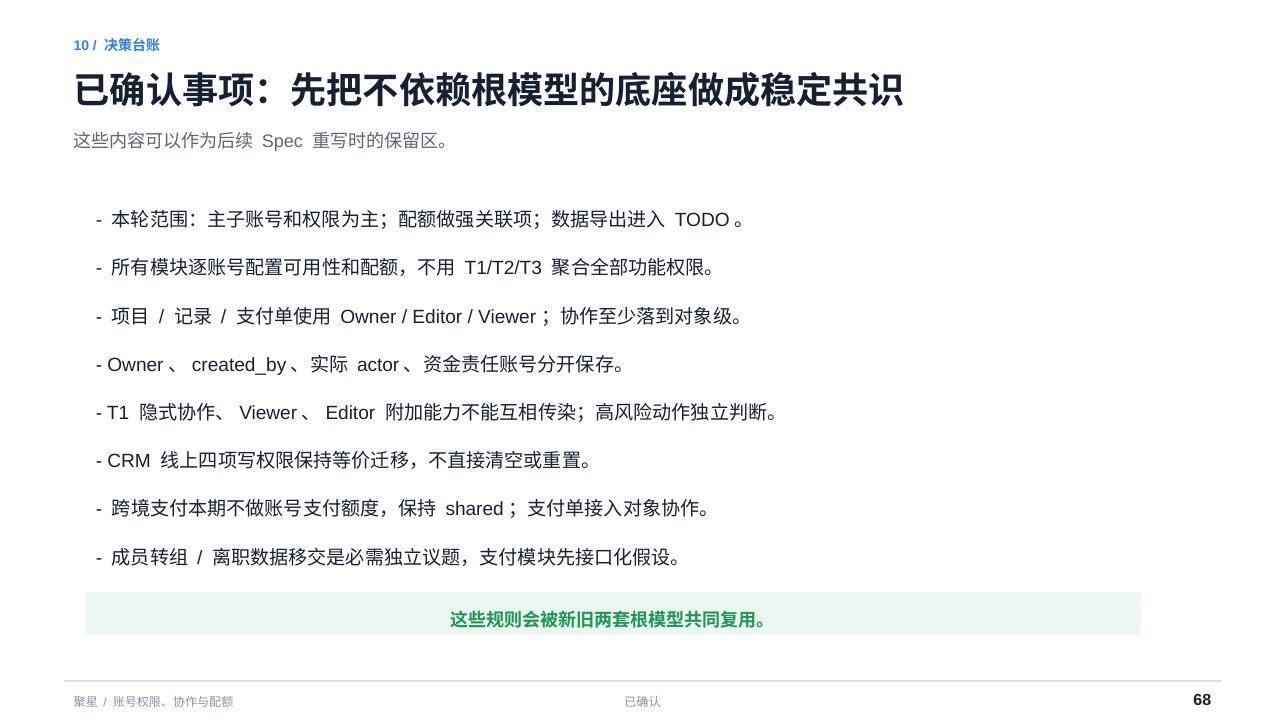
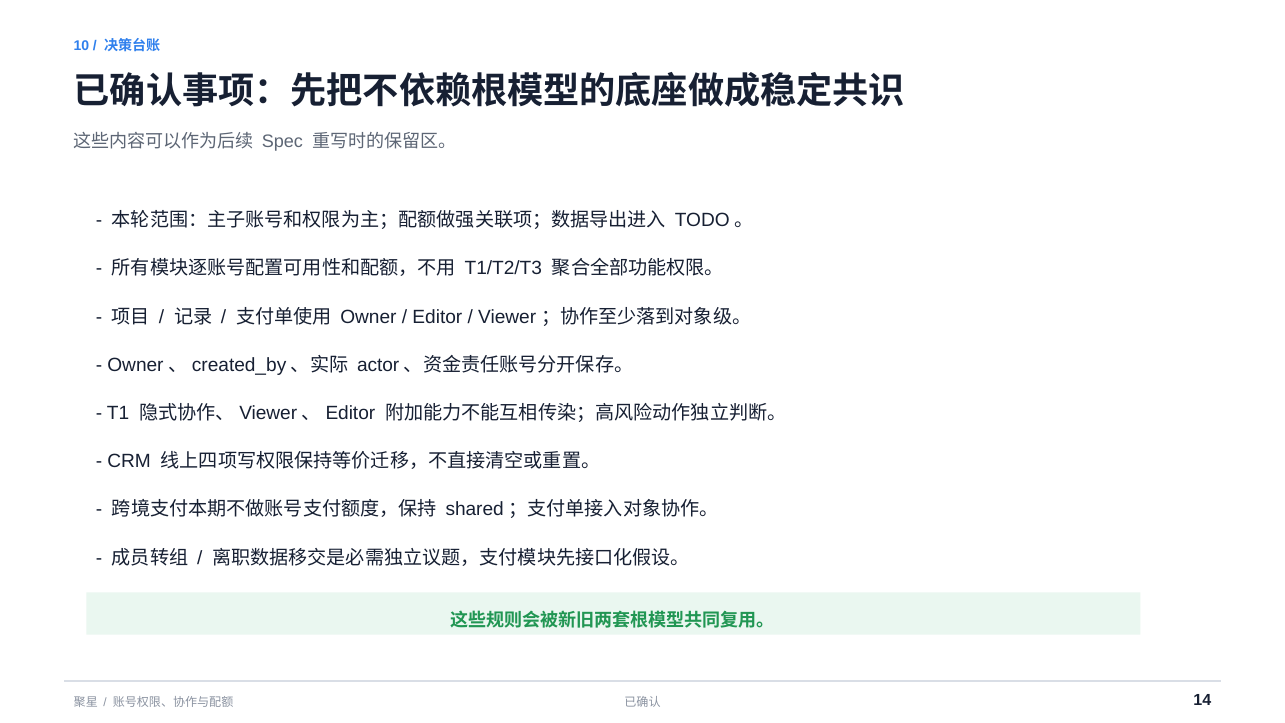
68: 68 -> 14
